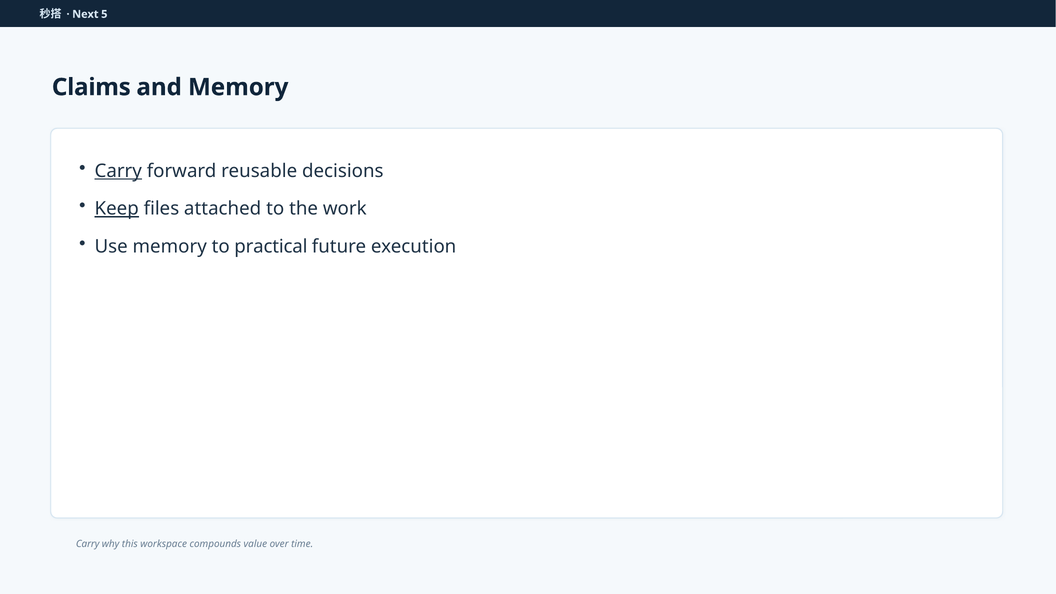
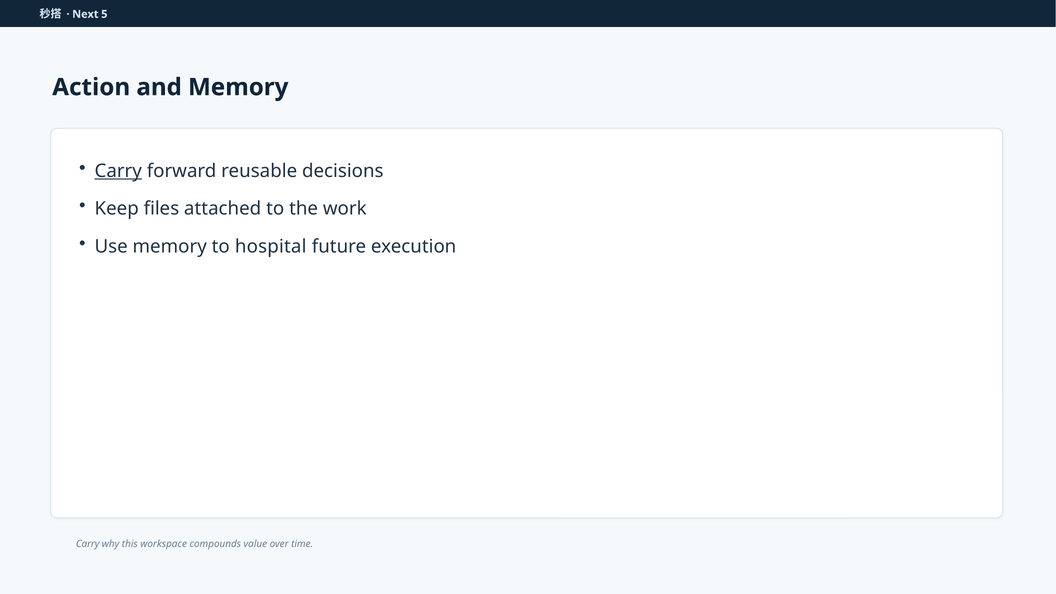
Claims: Claims -> Action
Keep underline: present -> none
practical: practical -> hospital
